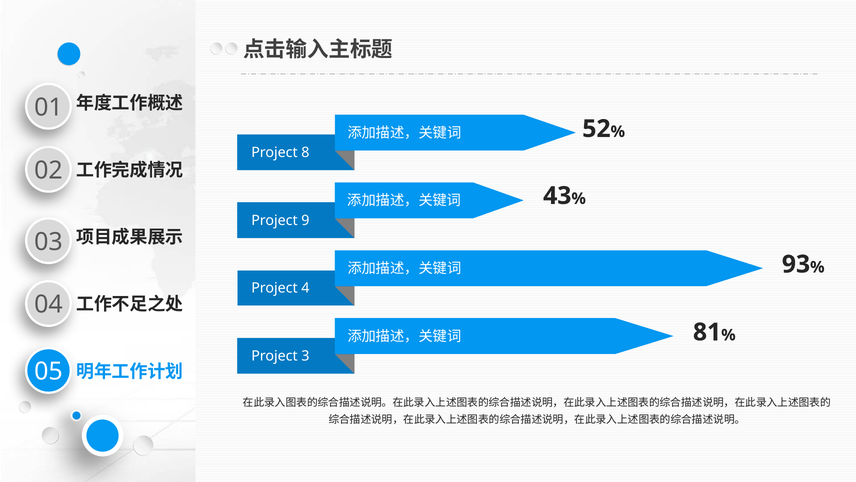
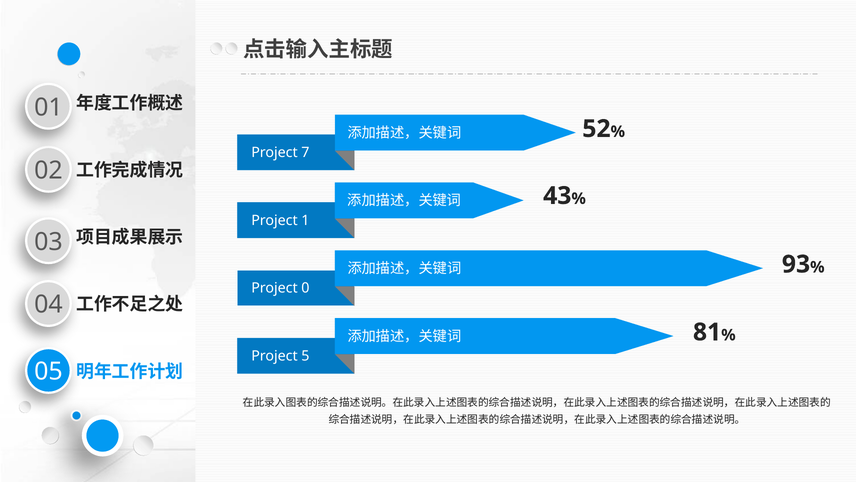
8: 8 -> 7
9: 9 -> 1
4: 4 -> 0
3: 3 -> 5
